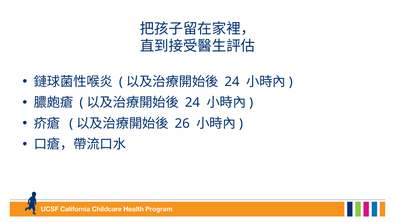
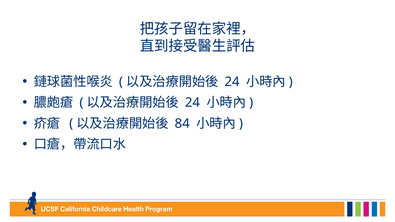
26: 26 -> 84
